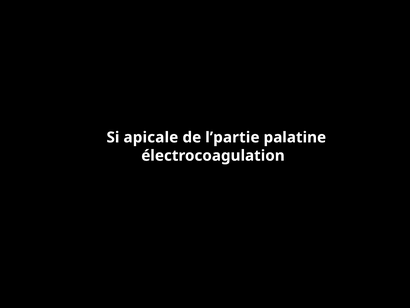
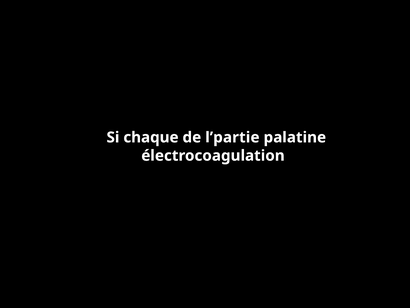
apicale: apicale -> chaque
